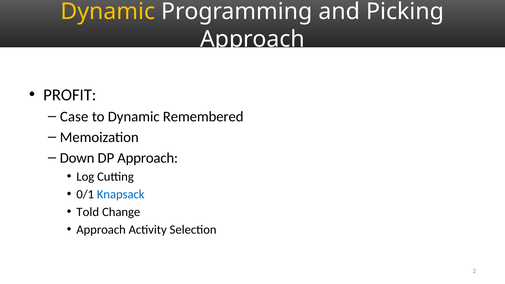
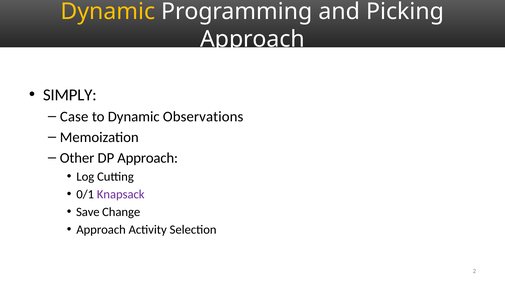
PROFIT: PROFIT -> SIMPLY
Remembered: Remembered -> Observations
Down: Down -> Other
Knapsack colour: blue -> purple
Told: Told -> Save
